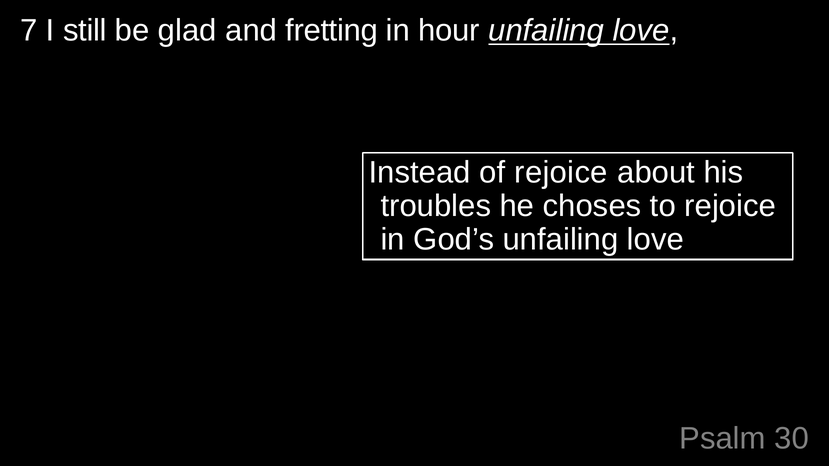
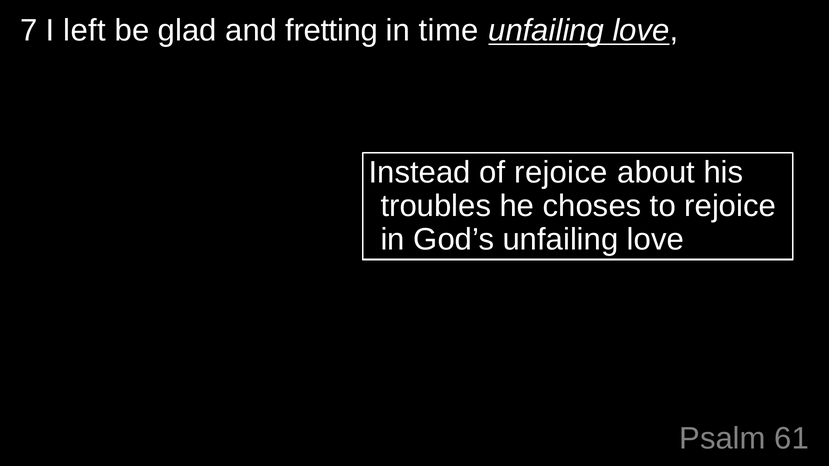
still: still -> left
hour: hour -> time
30: 30 -> 61
